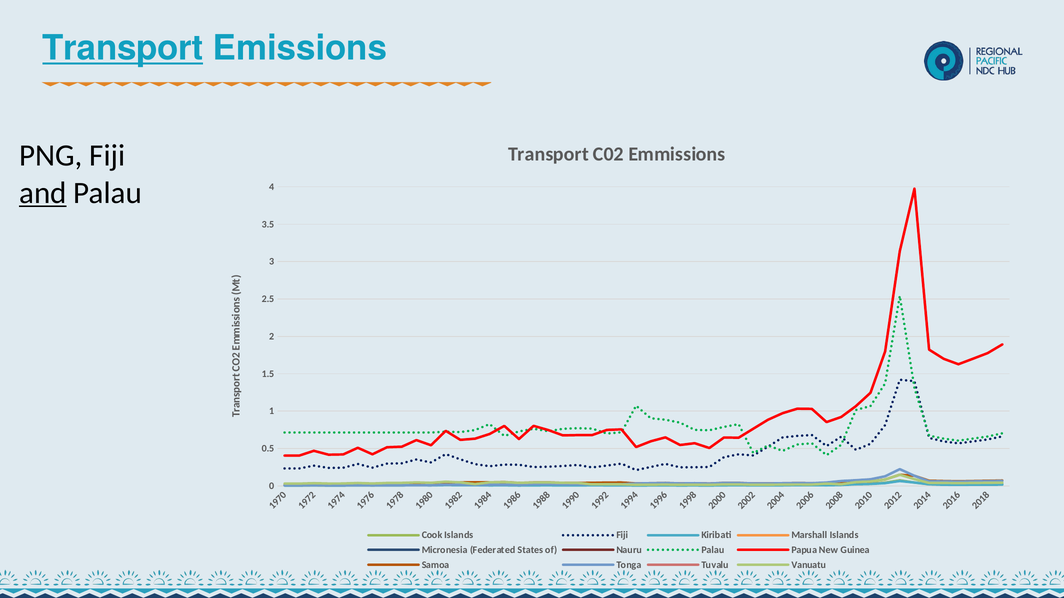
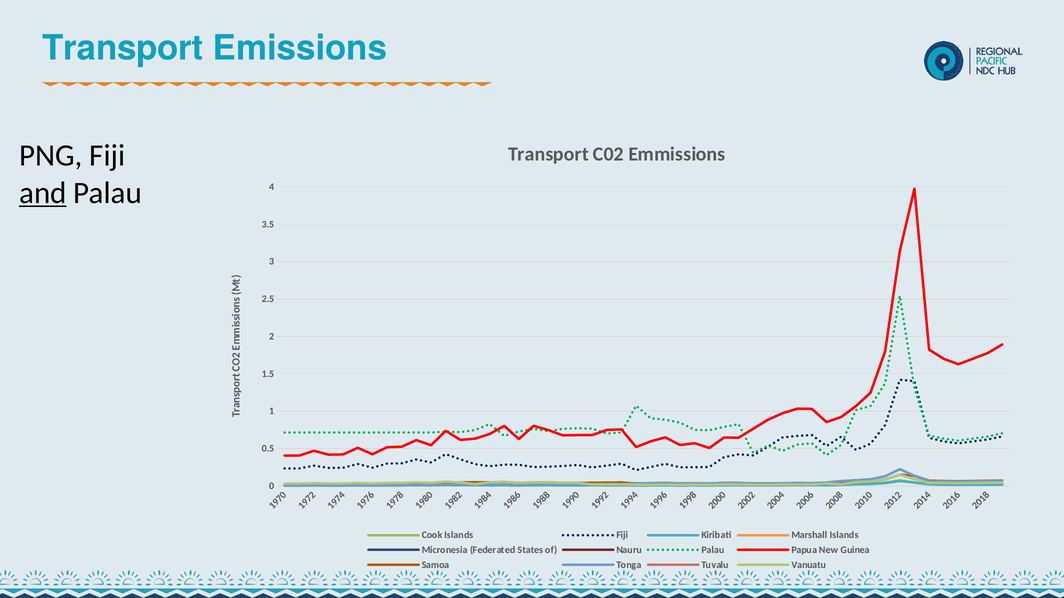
Transport at (123, 48) underline: present -> none
